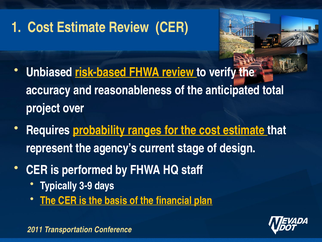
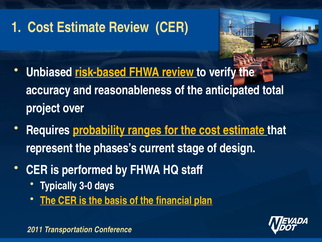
agency’s: agency’s -> phases’s
3-9: 3-9 -> 3-0
